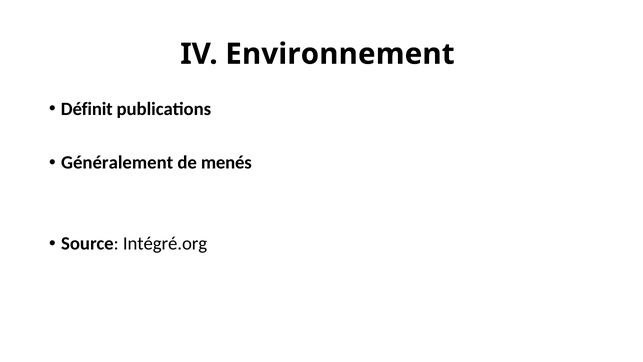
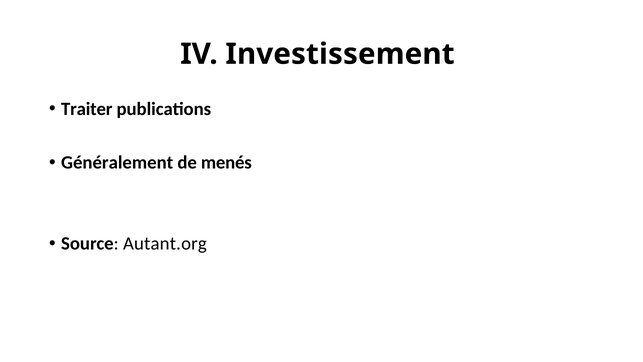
Environnement: Environnement -> Investissement
Définit: Définit -> Traiter
Intégré.org: Intégré.org -> Autant.org
